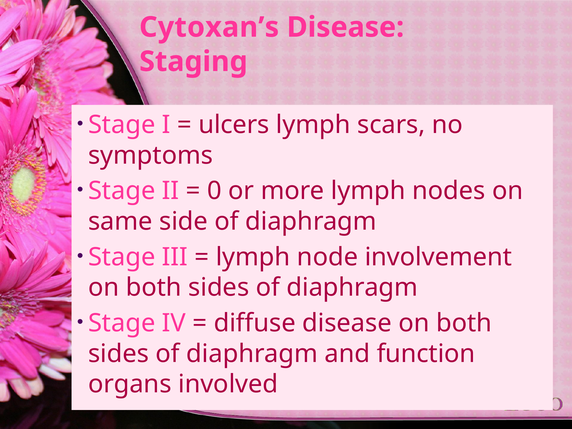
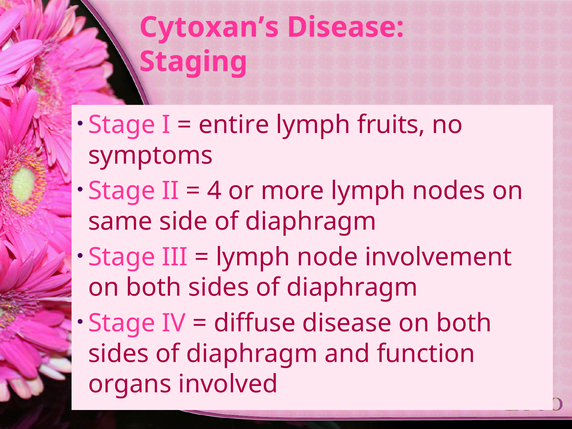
ulcers: ulcers -> entire
scars: scars -> fruits
0: 0 -> 4
